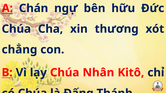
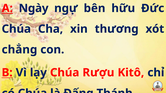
Chán: Chán -> Ngày
Nhân: Nhân -> Rượu
